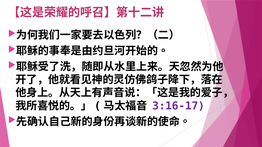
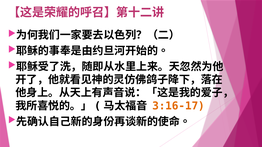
3:16-17 colour: purple -> orange
